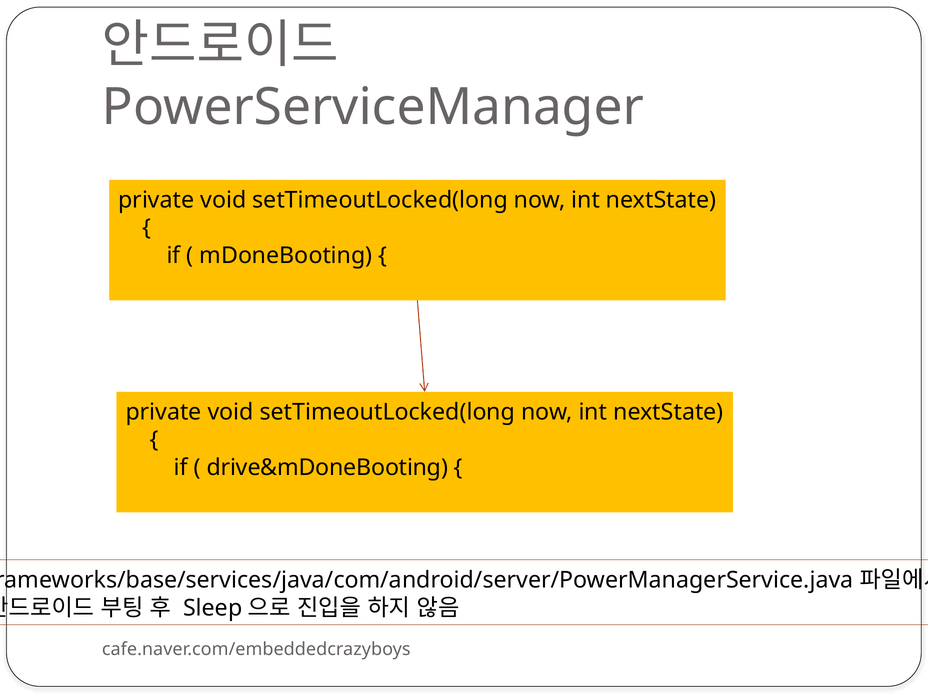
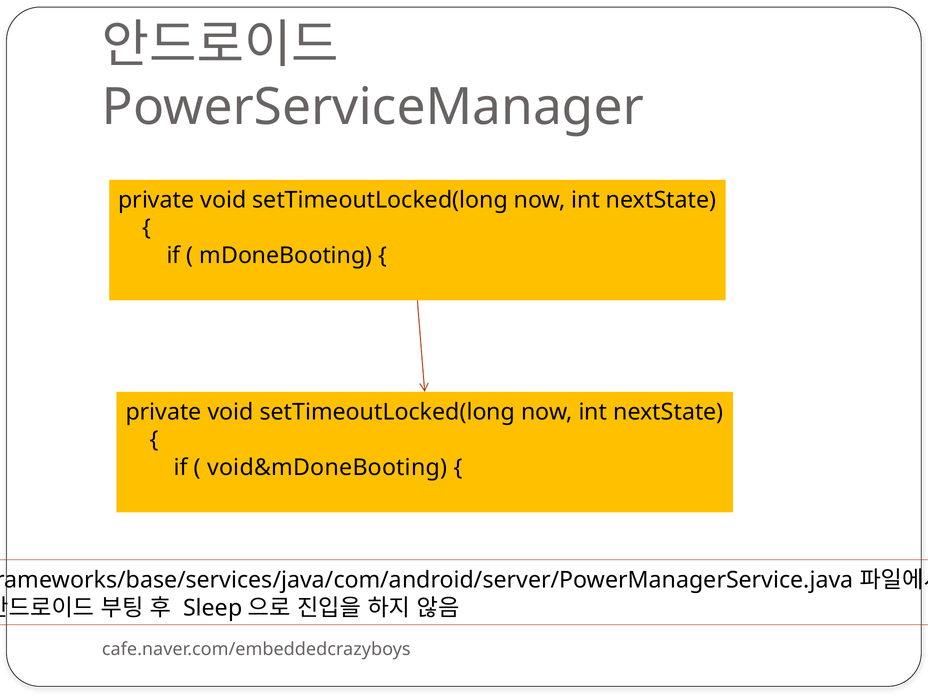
drive&mDoneBooting: drive&mDoneBooting -> void&mDoneBooting
